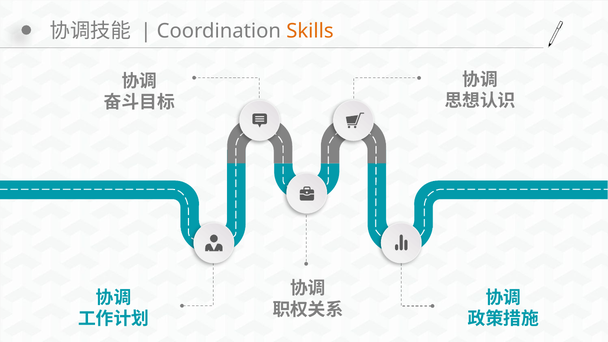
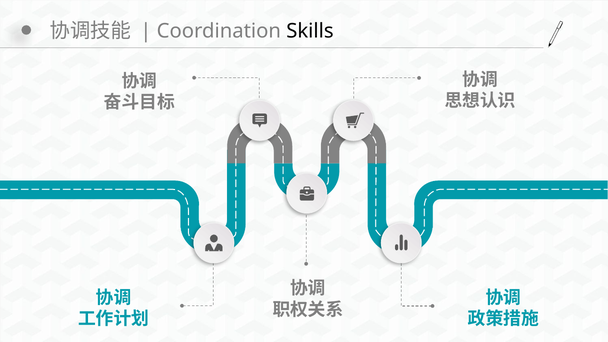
Skills colour: orange -> black
